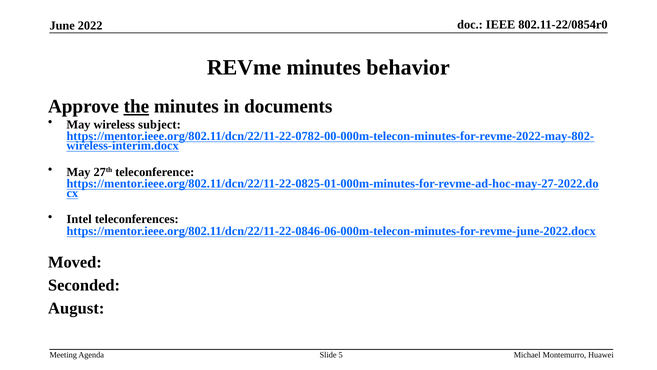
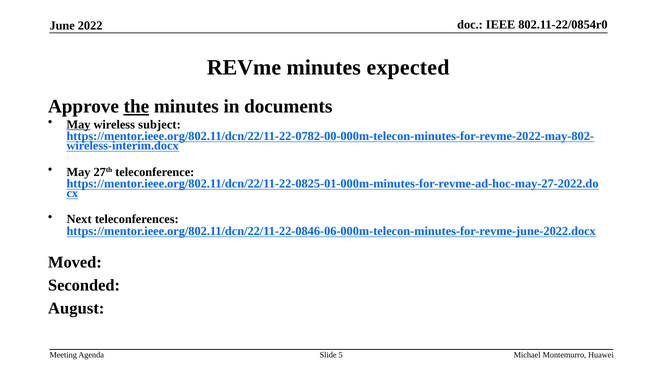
behavior: behavior -> expected
May at (79, 124) underline: none -> present
Intel: Intel -> Next
